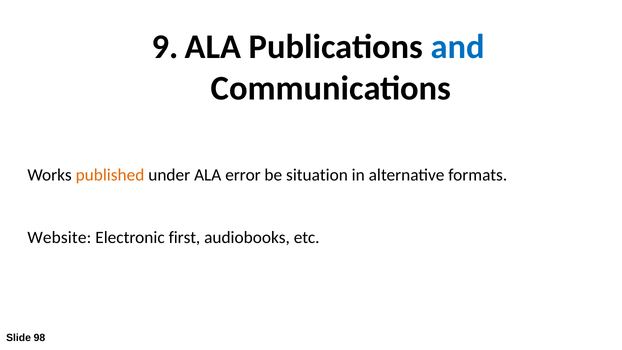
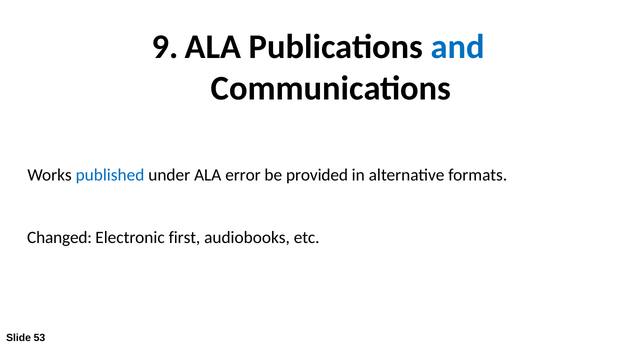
published colour: orange -> blue
situation: situation -> provided
Website: Website -> Changed
98: 98 -> 53
